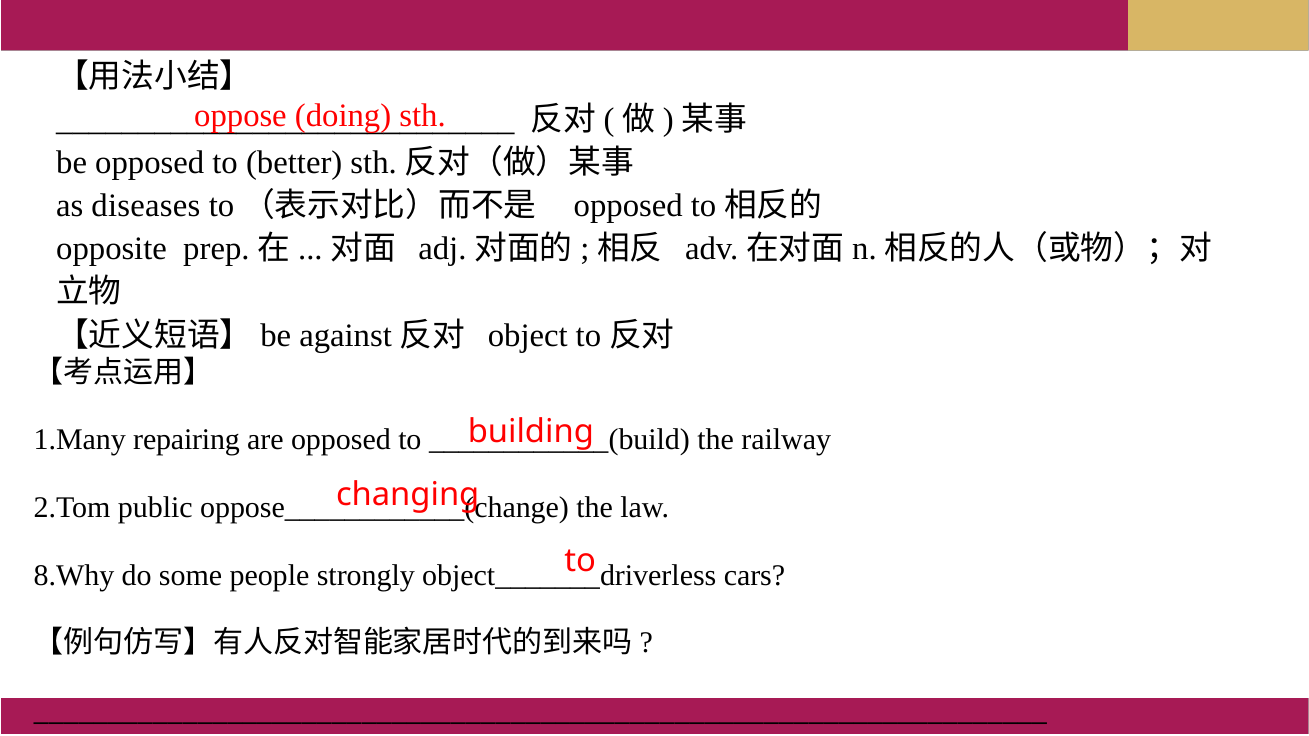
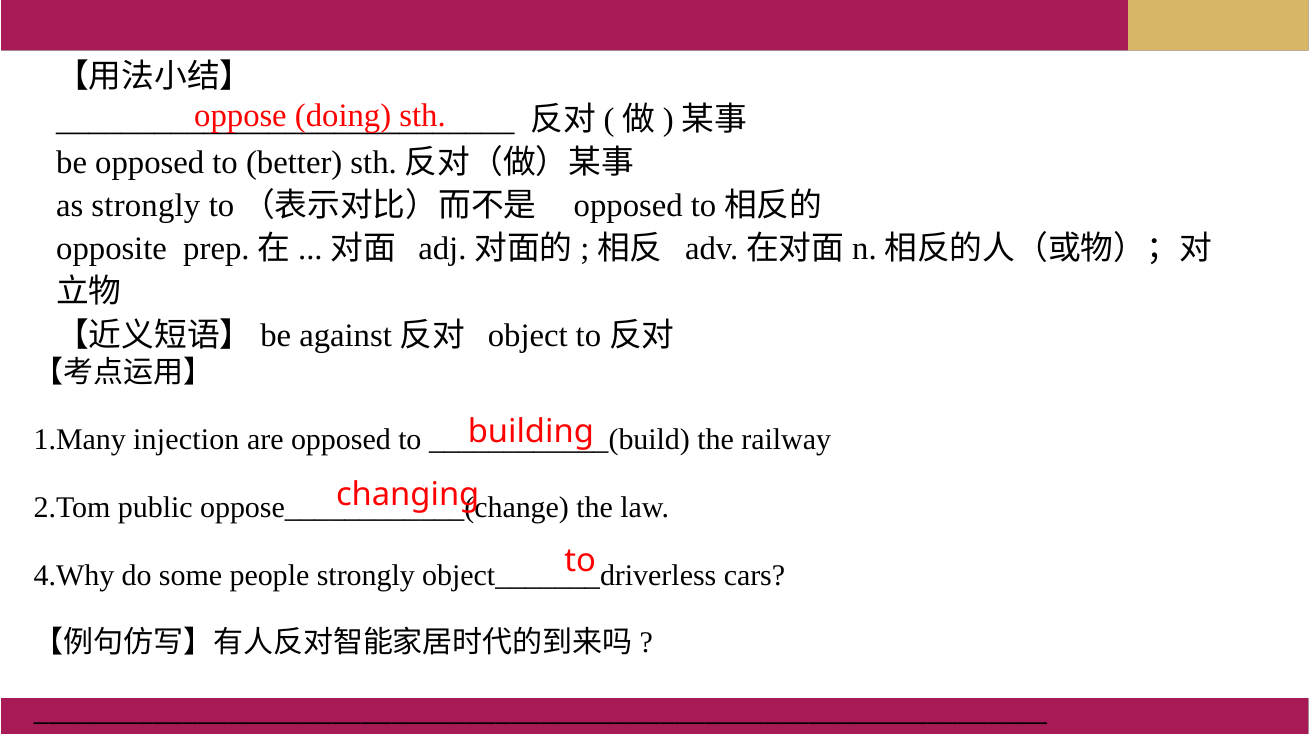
as diseases: diseases -> strongly
repairing: repairing -> injection
8.Why: 8.Why -> 4.Why
